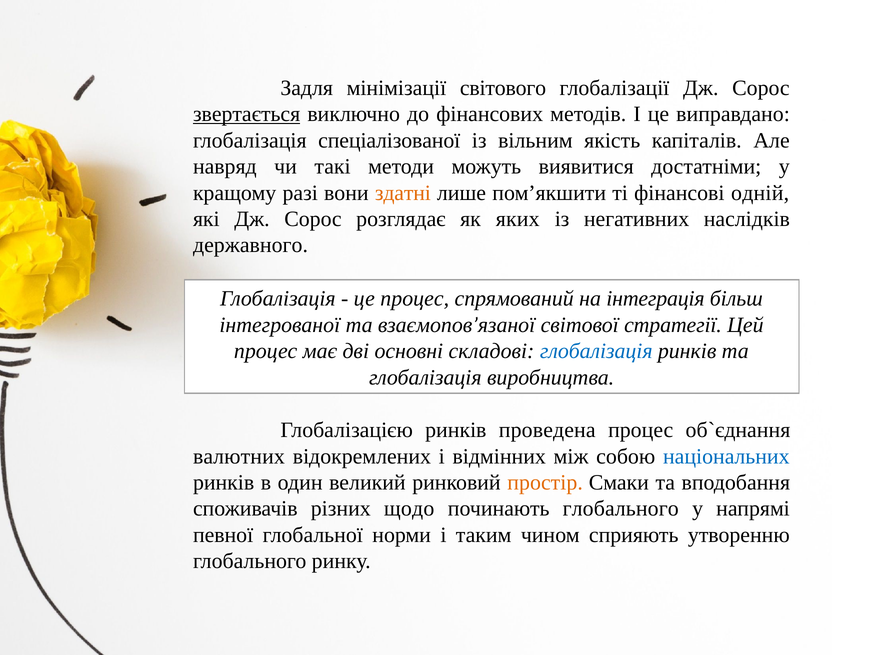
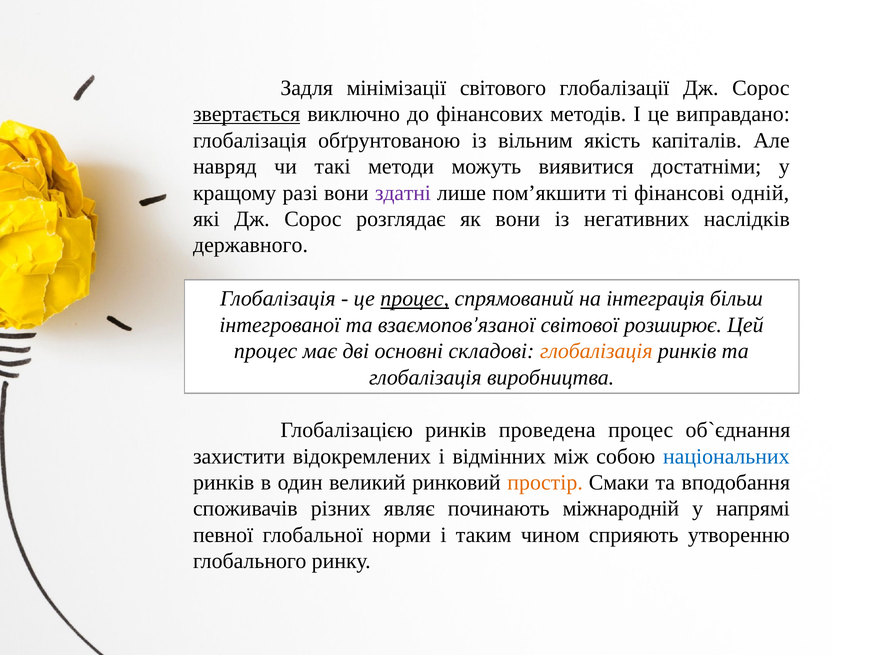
спеціалізованої: спеціалізованої -> обґрунтованою
здатні colour: orange -> purple
як яких: яких -> вони
процес at (415, 299) underline: none -> present
стратегії: стратегії -> розширює
глобалізація at (596, 351) colour: blue -> orange
валютних: валютних -> захистити
щодо: щодо -> являє
починають глобального: глобального -> міжнародній
